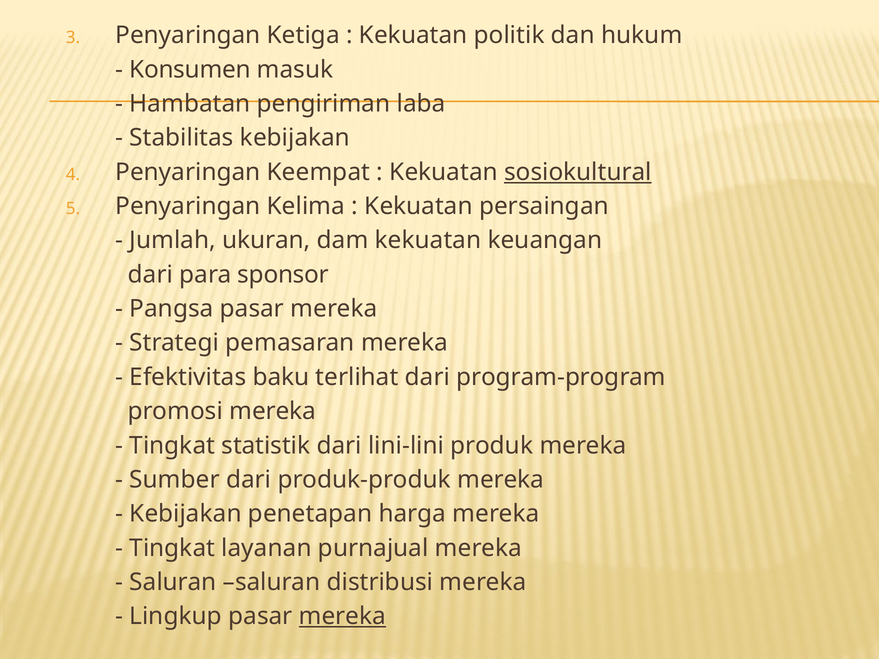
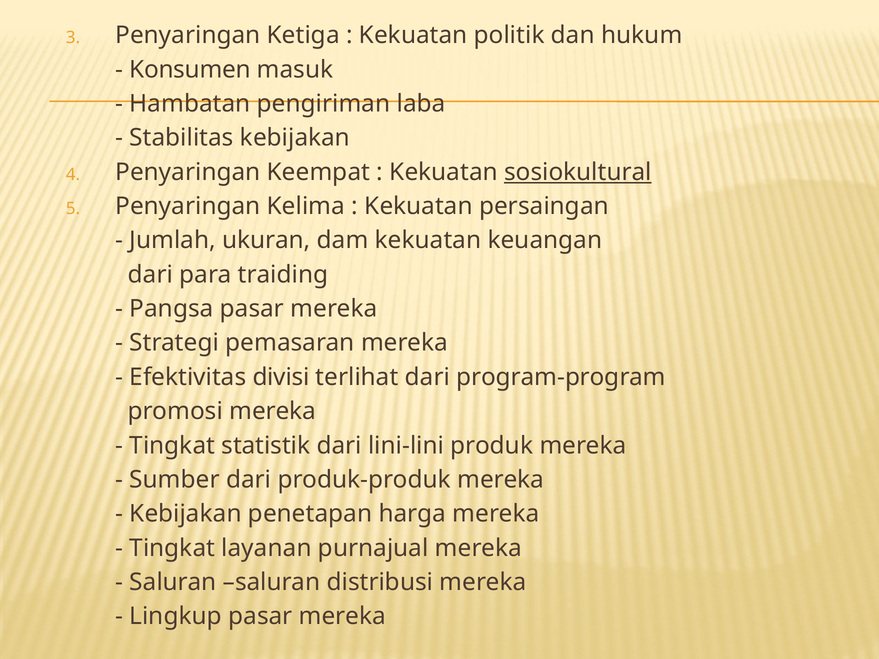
sponsor: sponsor -> traiding
baku: baku -> divisi
mereka at (342, 617) underline: present -> none
